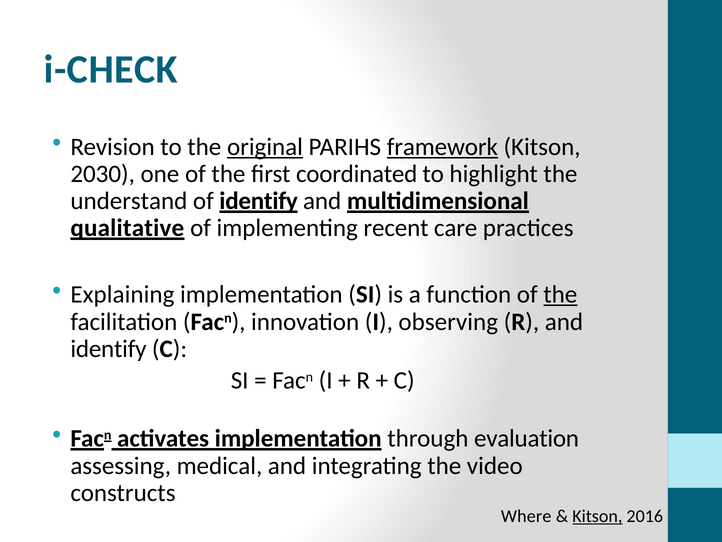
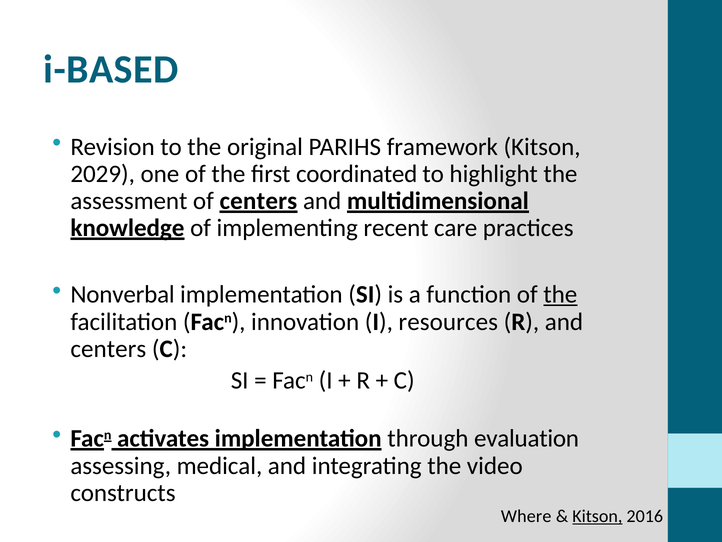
i-CHECK: i-CHECK -> i-BASED
original underline: present -> none
framework underline: present -> none
2030: 2030 -> 2029
understand: understand -> assessment
of identify: identify -> centers
qualitative: qualitative -> knowledge
Explaining: Explaining -> Nonverbal
observing: observing -> resources
identify at (108, 349): identify -> centers
